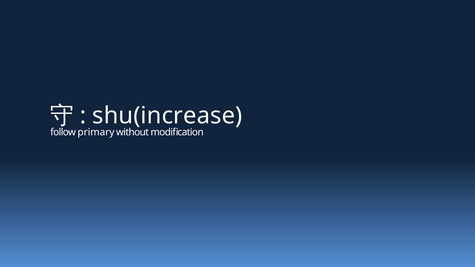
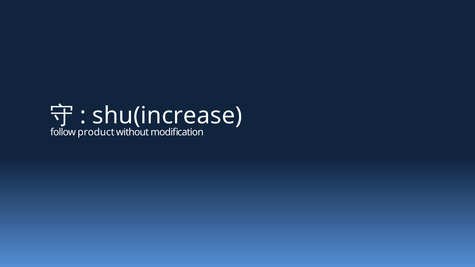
primary: primary -> product
